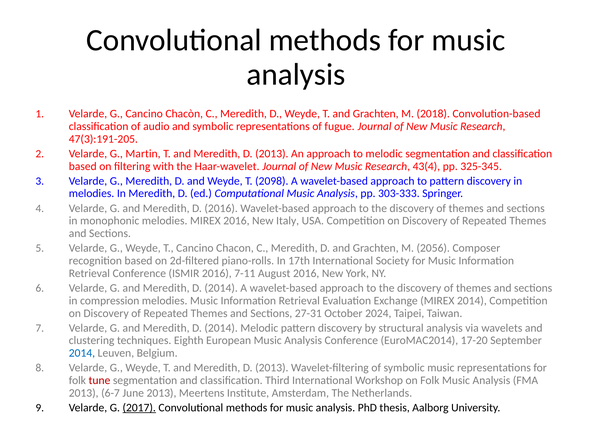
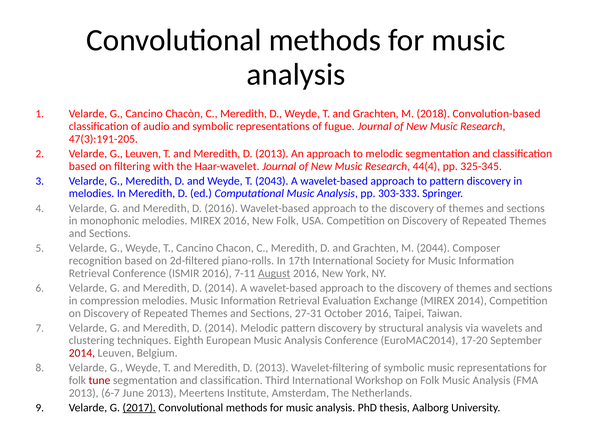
G Martin: Martin -> Leuven
43(4: 43(4 -> 44(4
2098: 2098 -> 2043
New Italy: Italy -> Folk
2056: 2056 -> 2044
August underline: none -> present
October 2024: 2024 -> 2016
2014 at (82, 353) colour: blue -> red
